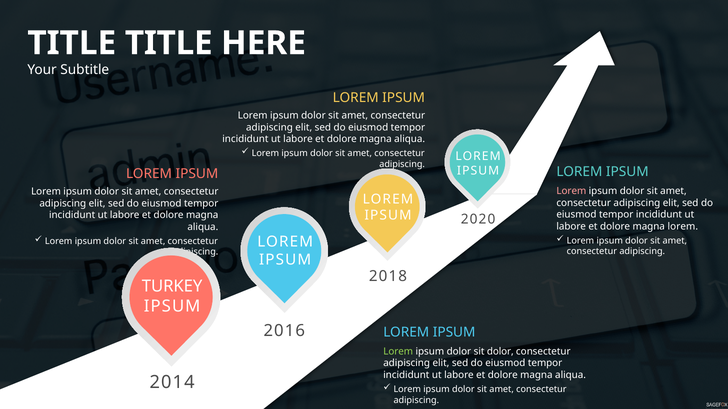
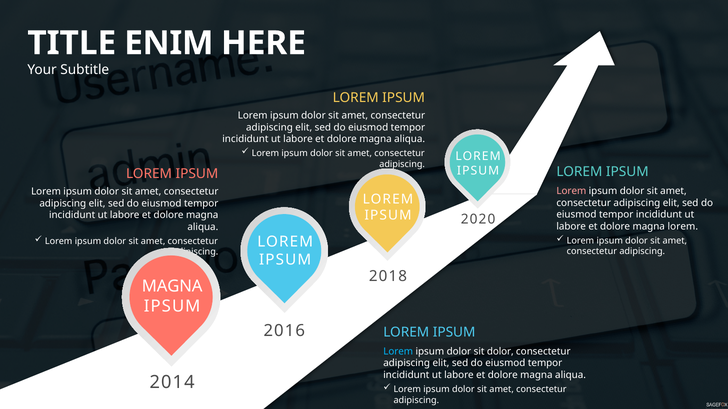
TITLE at (169, 43): TITLE -> ENIM
TURKEY at (172, 286): TURKEY -> MAGNA
Lorem at (398, 352) colour: light green -> light blue
